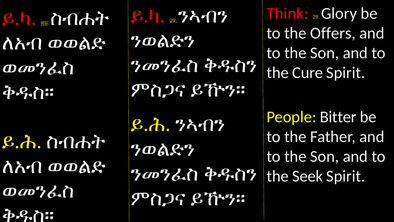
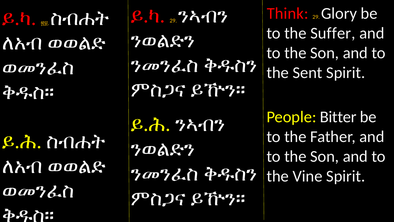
Offers: Offers -> Suffer
Cure: Cure -> Sent
Seek: Seek -> Vine
